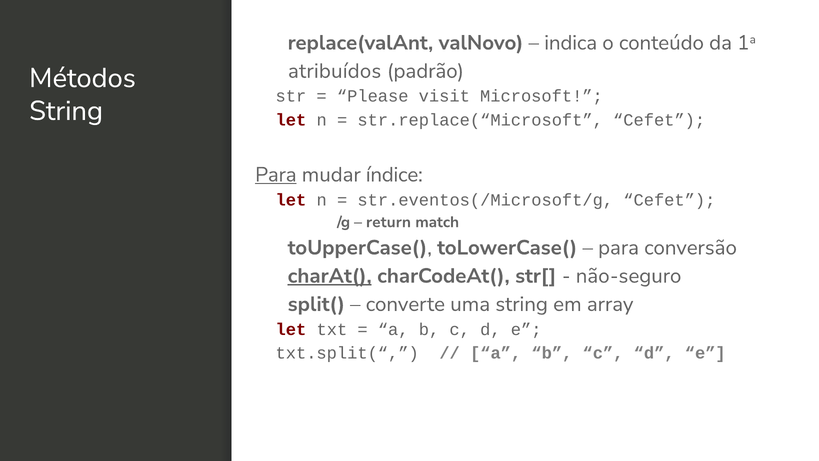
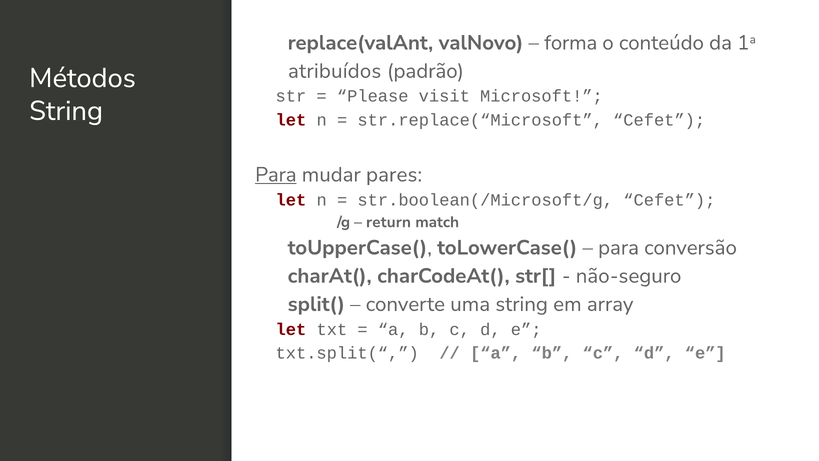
indica: indica -> forma
índice: índice -> pares
str.eventos(/Microsoft/g: str.eventos(/Microsoft/g -> str.boolean(/Microsoft/g
charAt( underline: present -> none
